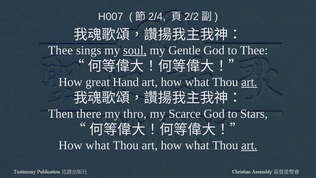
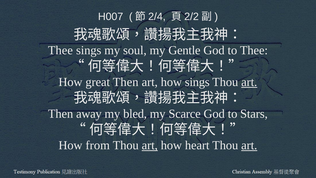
soul underline: present -> none
great Hand: Hand -> Then
what at (197, 82): what -> sings
there: there -> away
thro: thro -> bled
what at (98, 145): what -> from
art at (150, 145) underline: none -> present
what at (197, 145): what -> heart
